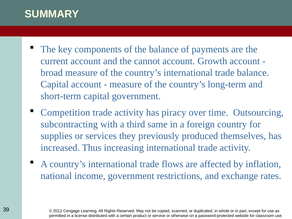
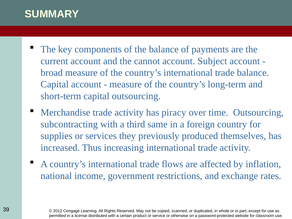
Growth: Growth -> Subject
capital government: government -> outsourcing
Competition: Competition -> Merchandise
